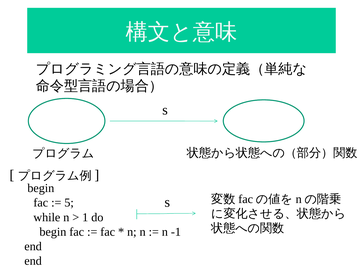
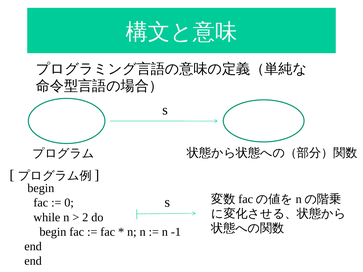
5: 5 -> 0
1: 1 -> 2
